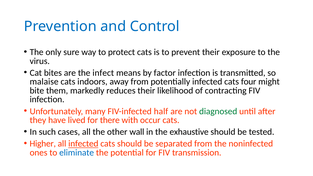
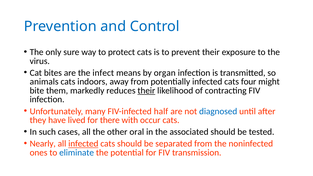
factor: factor -> organ
malaise: malaise -> animals
their at (146, 91) underline: none -> present
diagnosed colour: green -> blue
wall: wall -> oral
exhaustive: exhaustive -> associated
Higher: Higher -> Nearly
